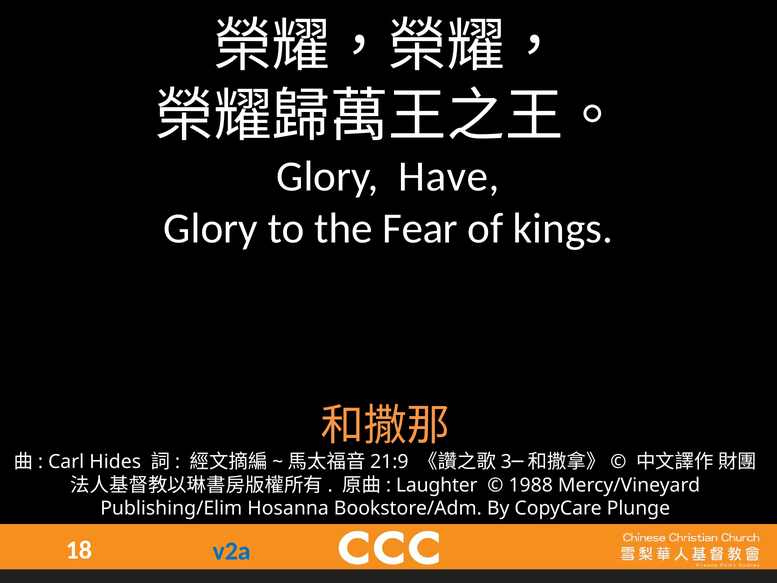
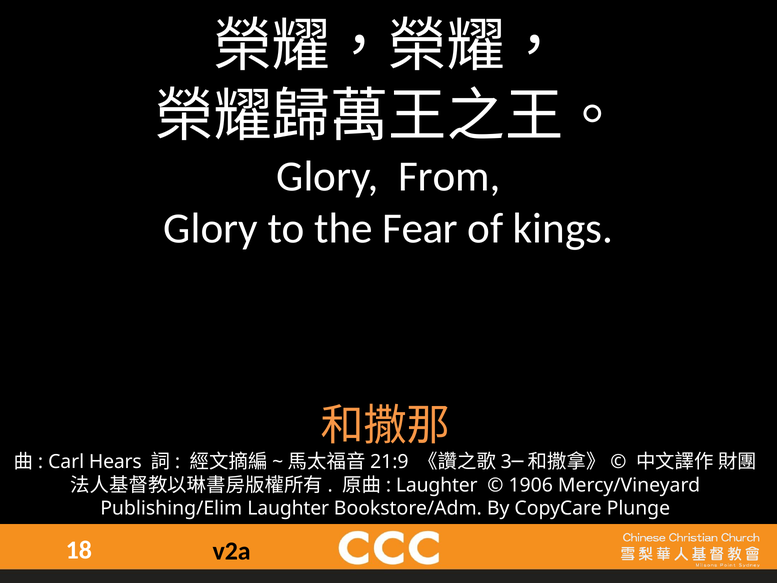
Have: Have -> From
Hides: Hides -> Hears
1988: 1988 -> 1906
Publishing/Elim Hosanna: Hosanna -> Laughter
v2a colour: blue -> black
